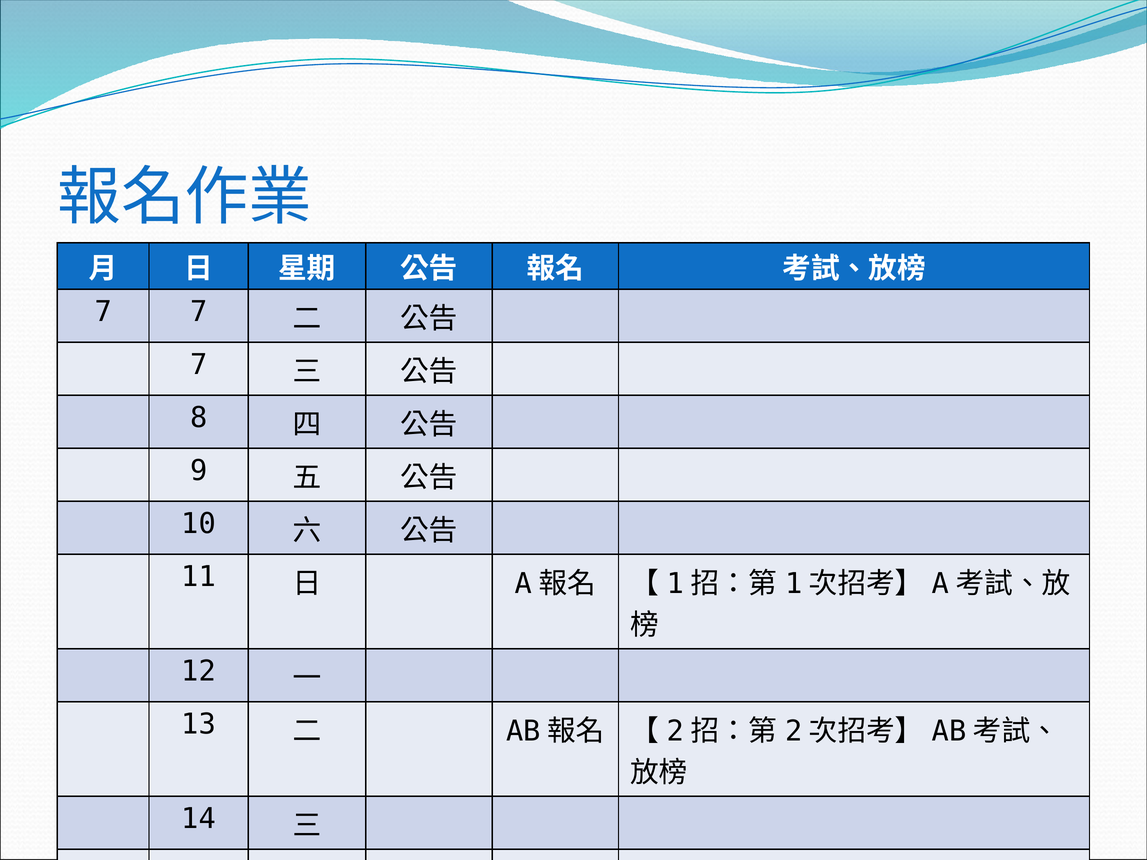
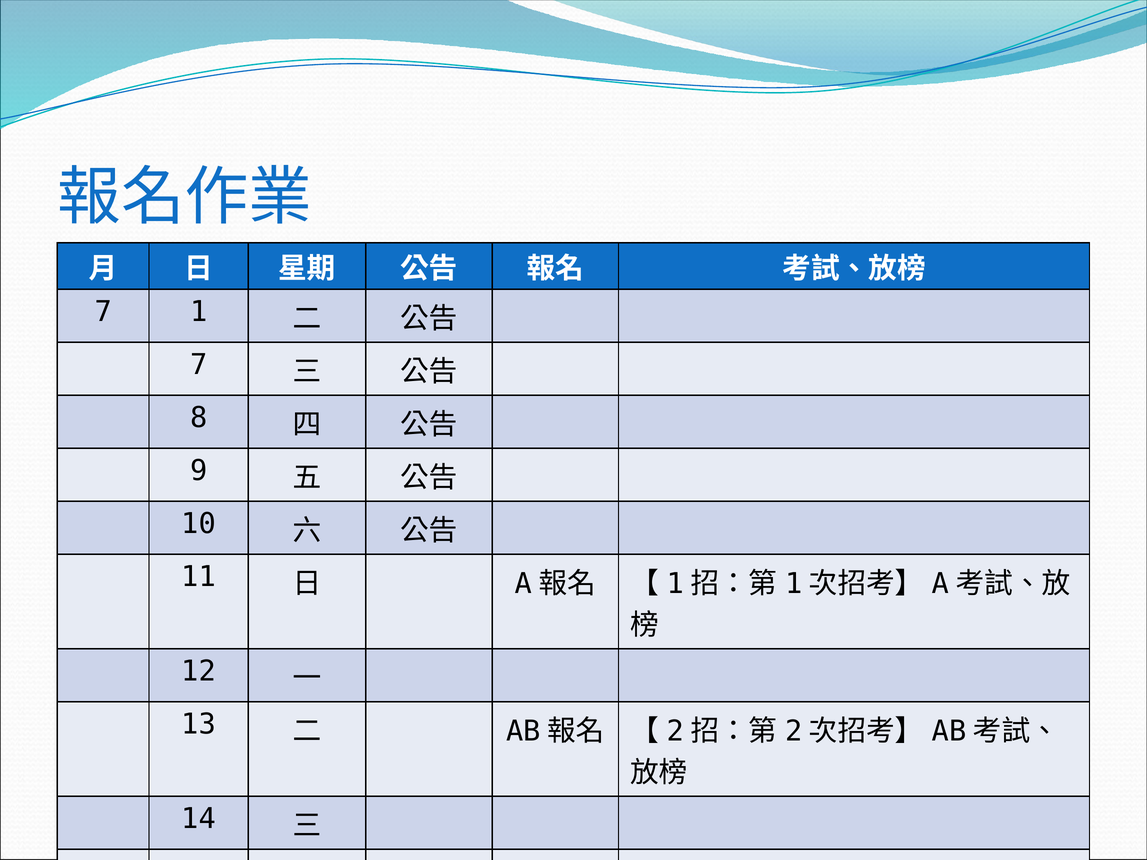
7 7: 7 -> 1
